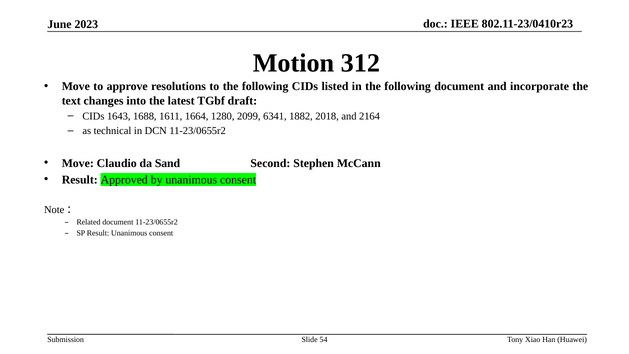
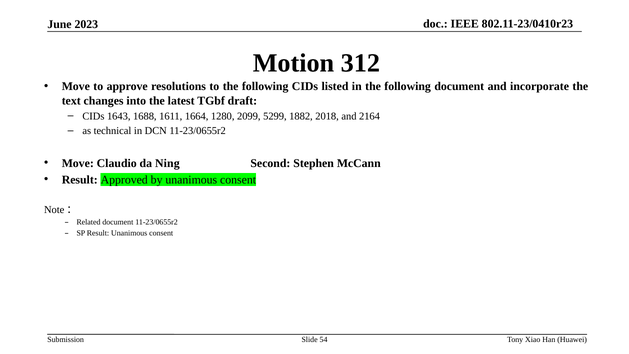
6341: 6341 -> 5299
Sand: Sand -> Ning
